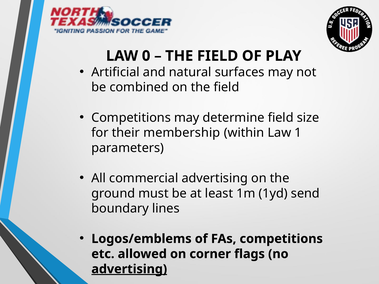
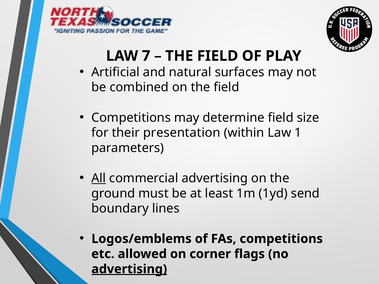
0: 0 -> 7
membership: membership -> presentation
All underline: none -> present
